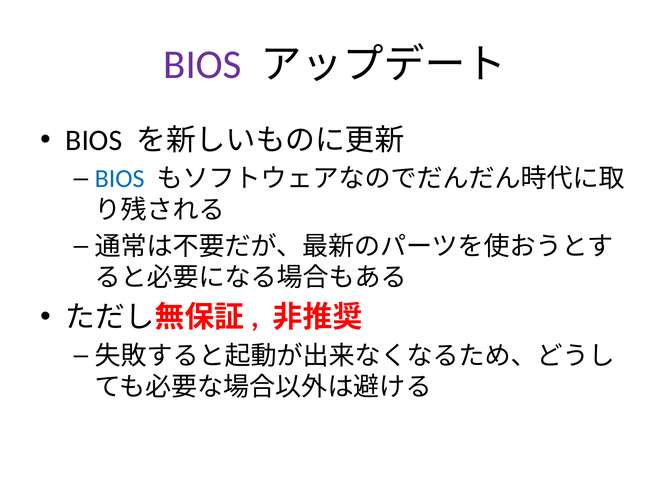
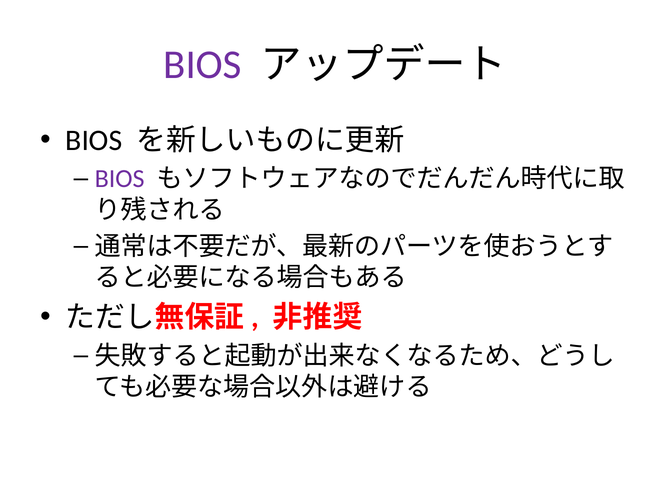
BIOS at (120, 179) colour: blue -> purple
